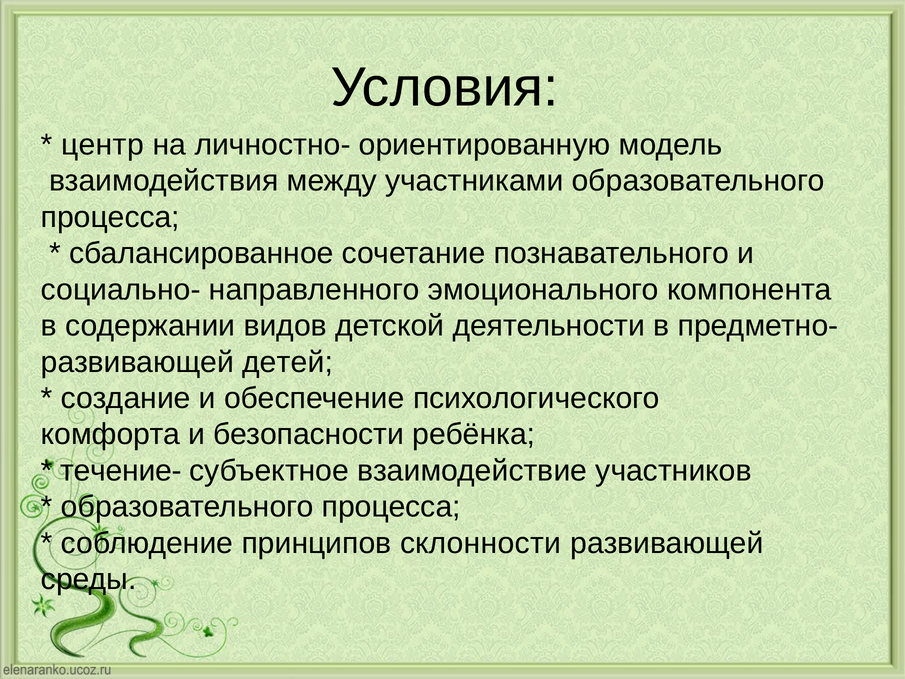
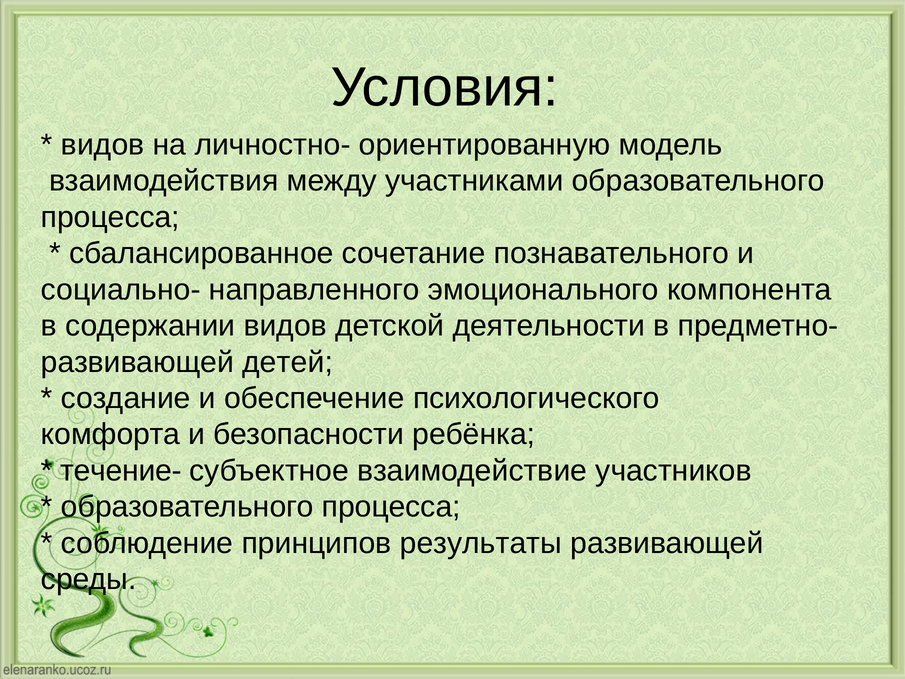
центр at (103, 145): центр -> видов
склонности: склонности -> результаты
